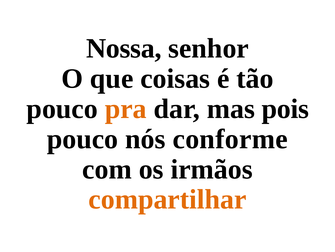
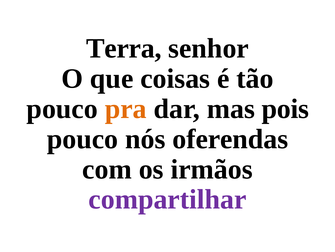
Nossa: Nossa -> Terra
conforme: conforme -> oferendas
compartilhar colour: orange -> purple
